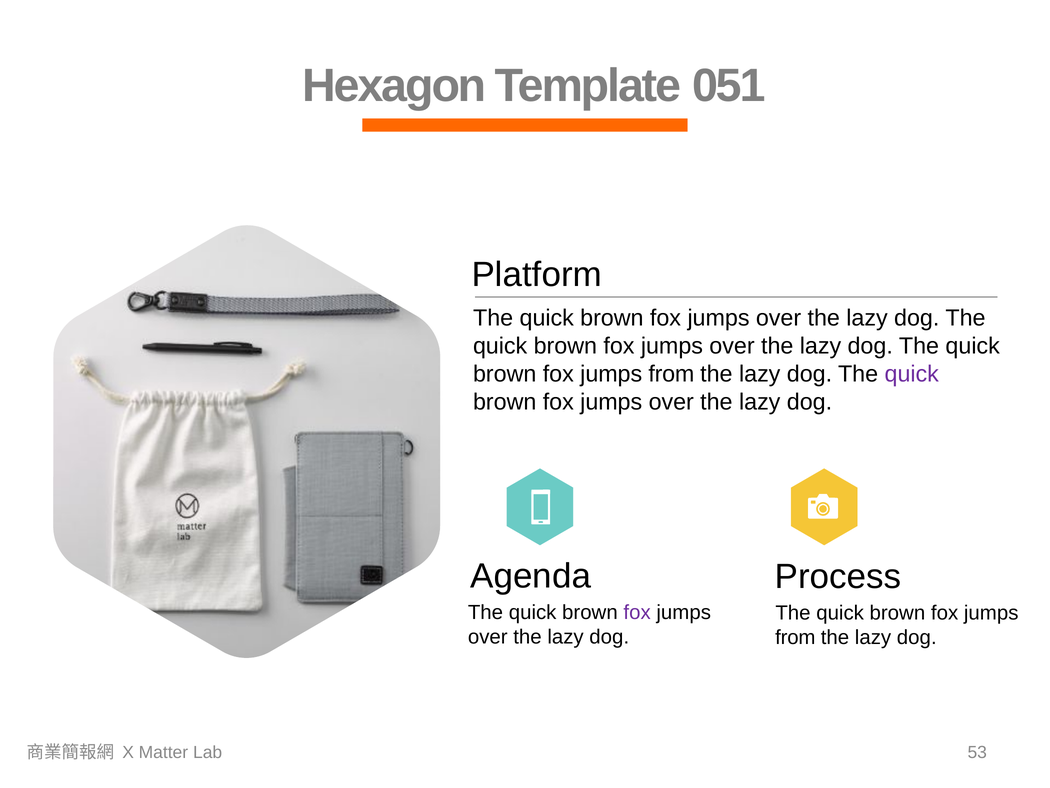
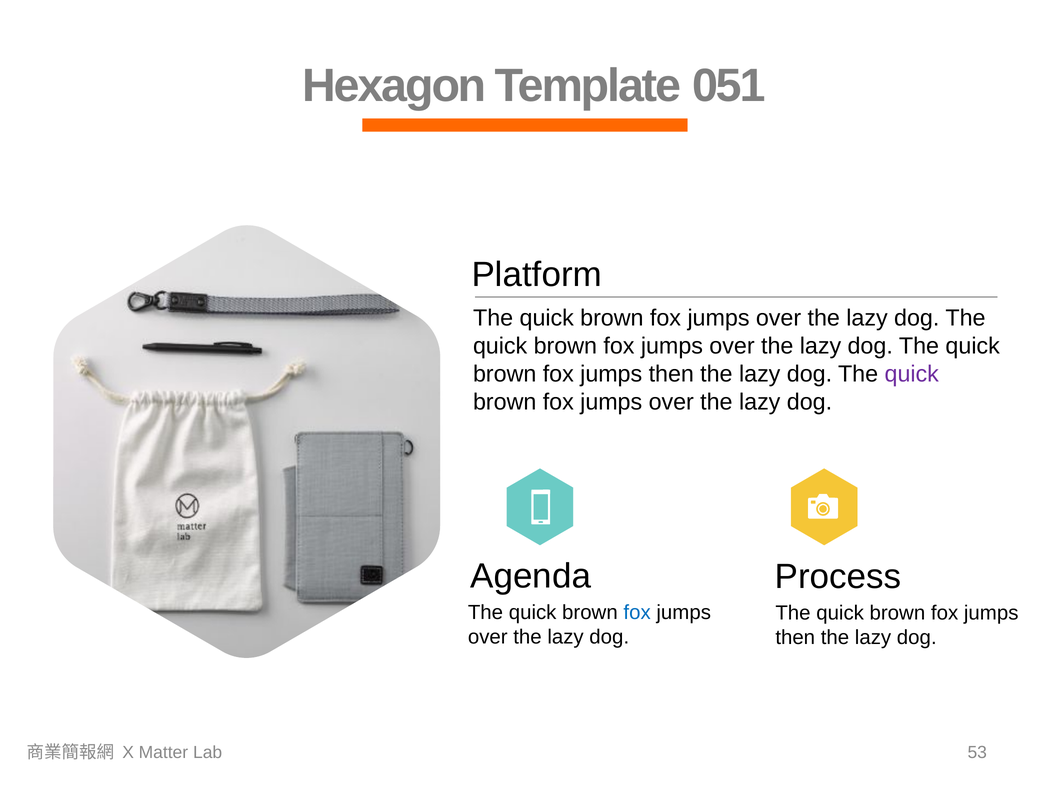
from at (671, 374): from -> then
fox at (637, 612) colour: purple -> blue
from at (795, 637): from -> then
